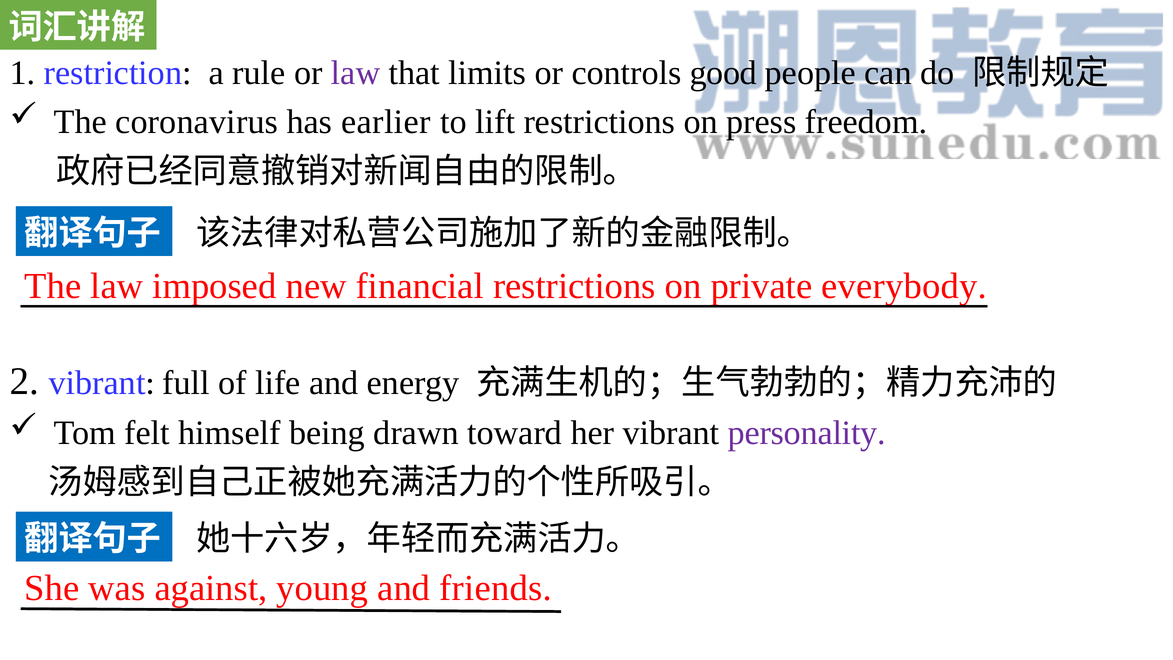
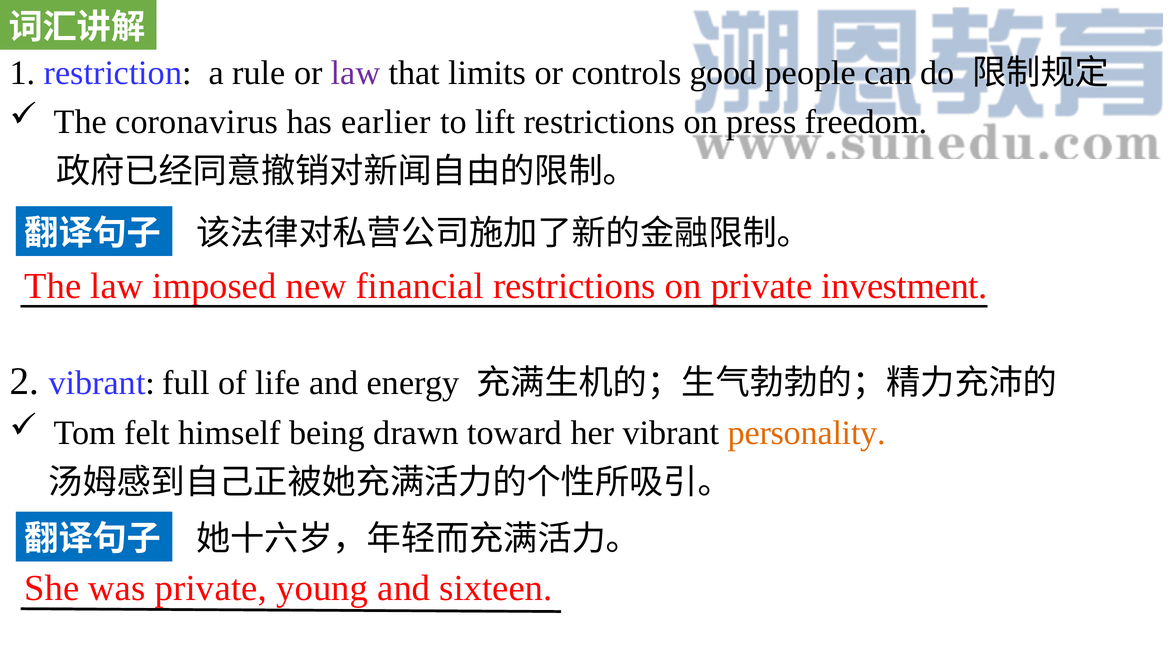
everybody: everybody -> investment
personality colour: purple -> orange
was against: against -> private
friends: friends -> sixteen
